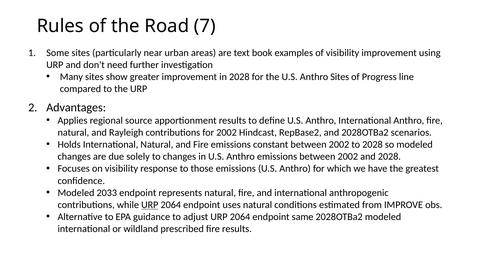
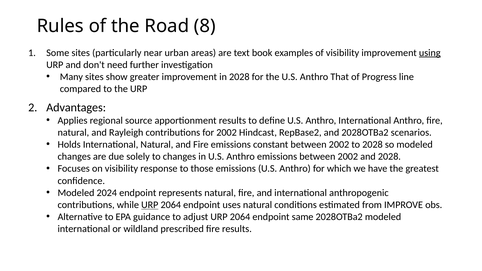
7: 7 -> 8
using underline: none -> present
Anthro Sites: Sites -> That
2033: 2033 -> 2024
